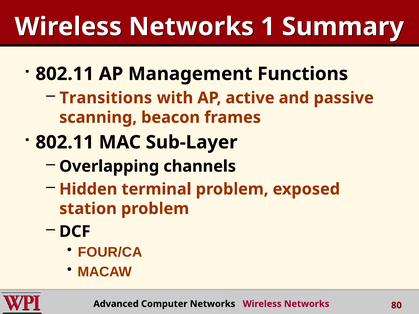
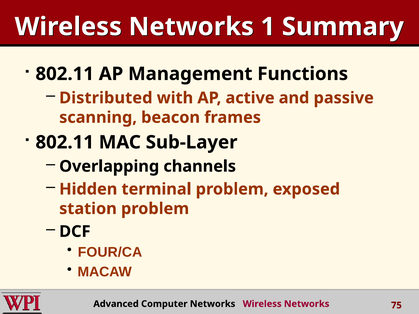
Transitions: Transitions -> Distributed
80: 80 -> 75
